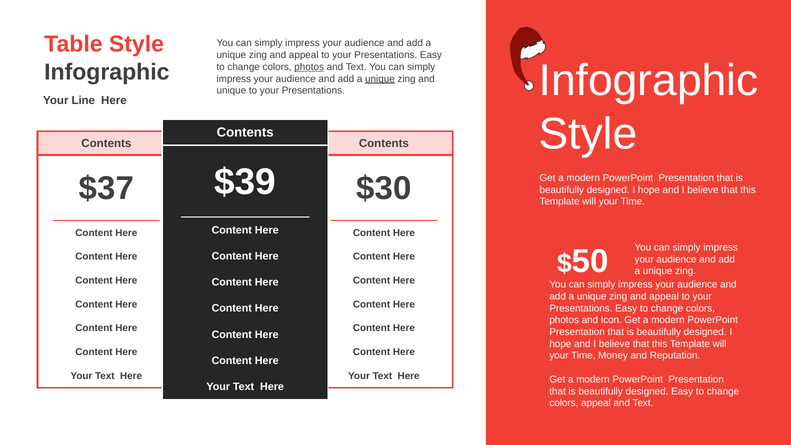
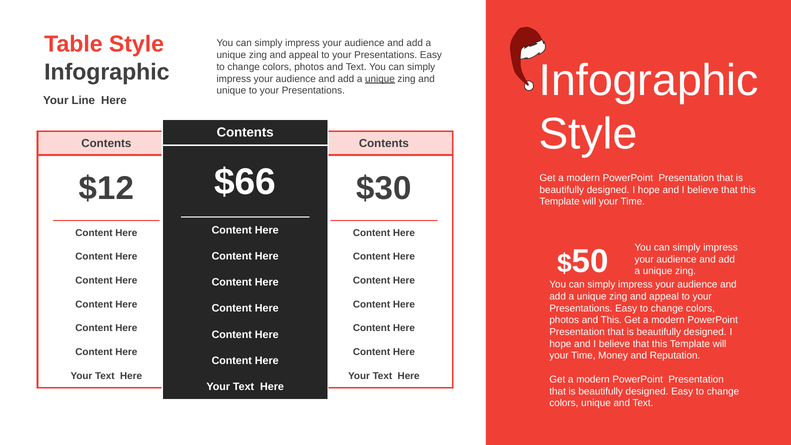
photos at (309, 67) underline: present -> none
$39: $39 -> $66
$37: $37 -> $12
and Icon: Icon -> This
colors appeal: appeal -> unique
